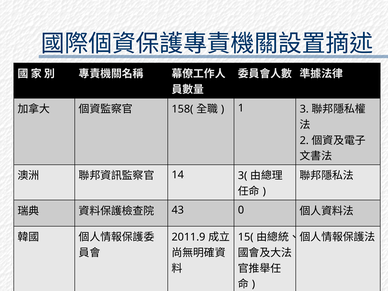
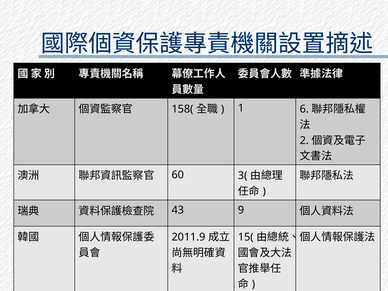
3: 3 -> 6
14: 14 -> 60
0: 0 -> 9
